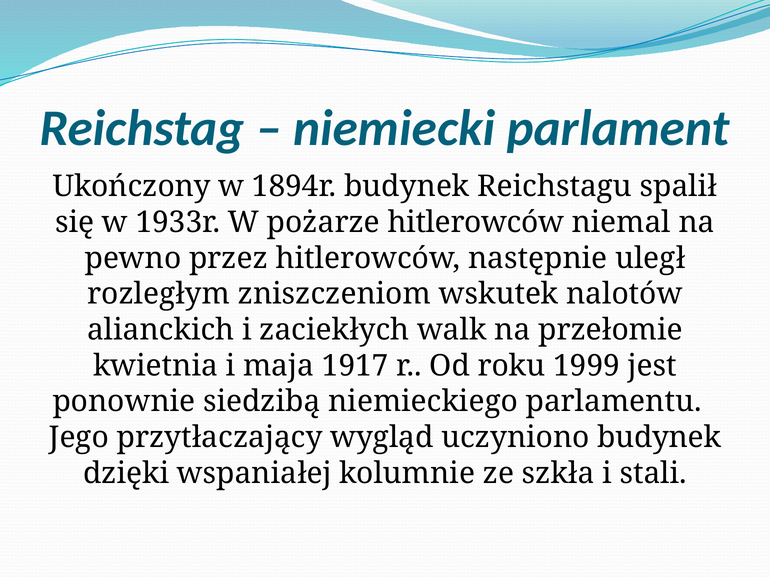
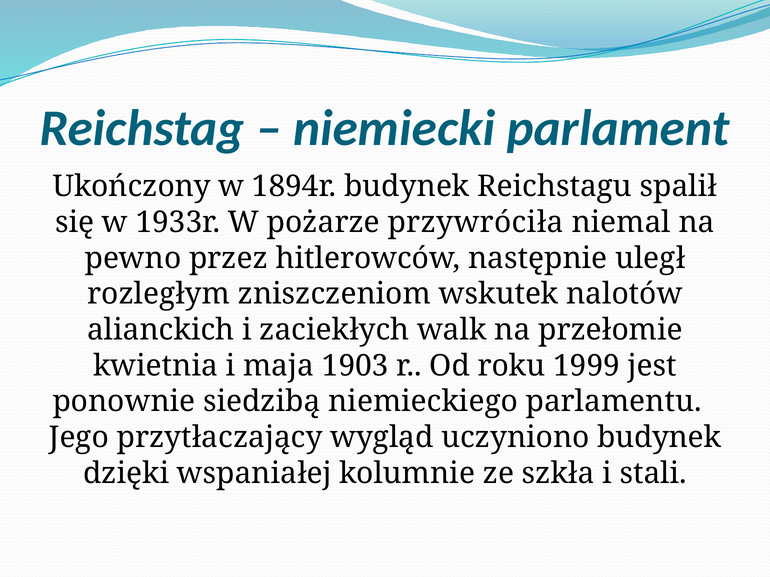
pożarze hitlerowców: hitlerowców -> przywróciła
1917: 1917 -> 1903
